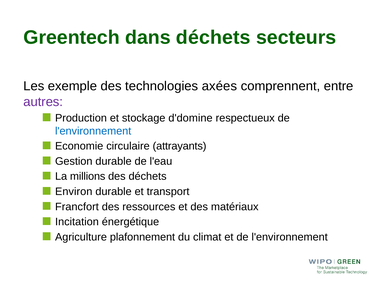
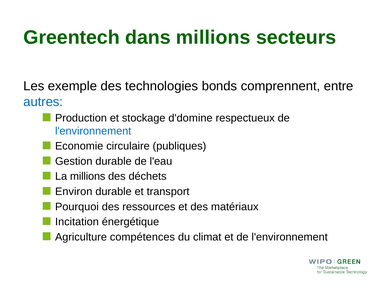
dans déchets: déchets -> millions
axées: axées -> bonds
autres colour: purple -> blue
attrayants: attrayants -> publiques
Francfort: Francfort -> Pourquoi
plafonnement: plafonnement -> compétences
